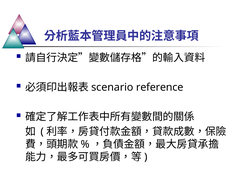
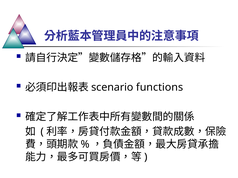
reference: reference -> functions
